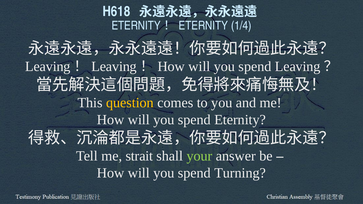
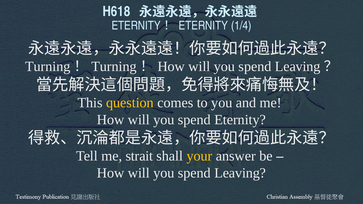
Leaving at (48, 67): Leaving -> Turning
Leaving at (114, 67): Leaving -> Turning
your colour: light green -> yellow
Turning at (240, 173): Turning -> Leaving
